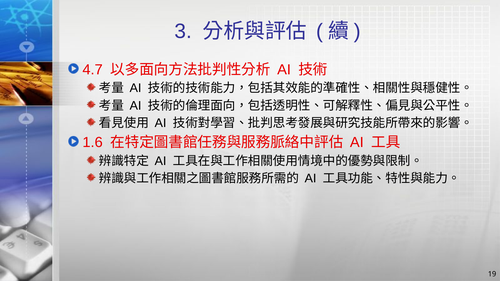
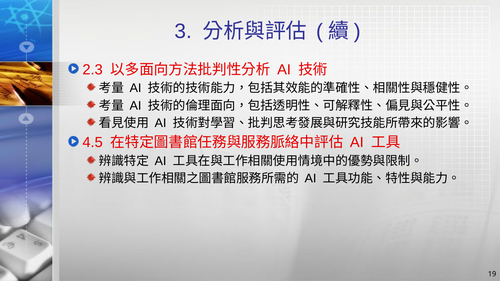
4.7: 4.7 -> 2.3
1.6: 1.6 -> 4.5
